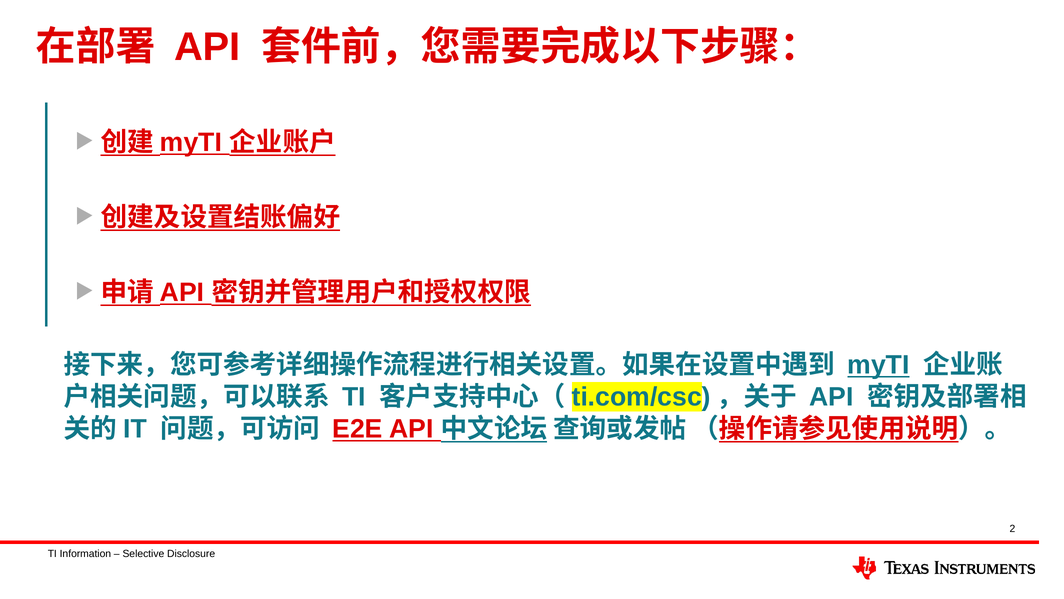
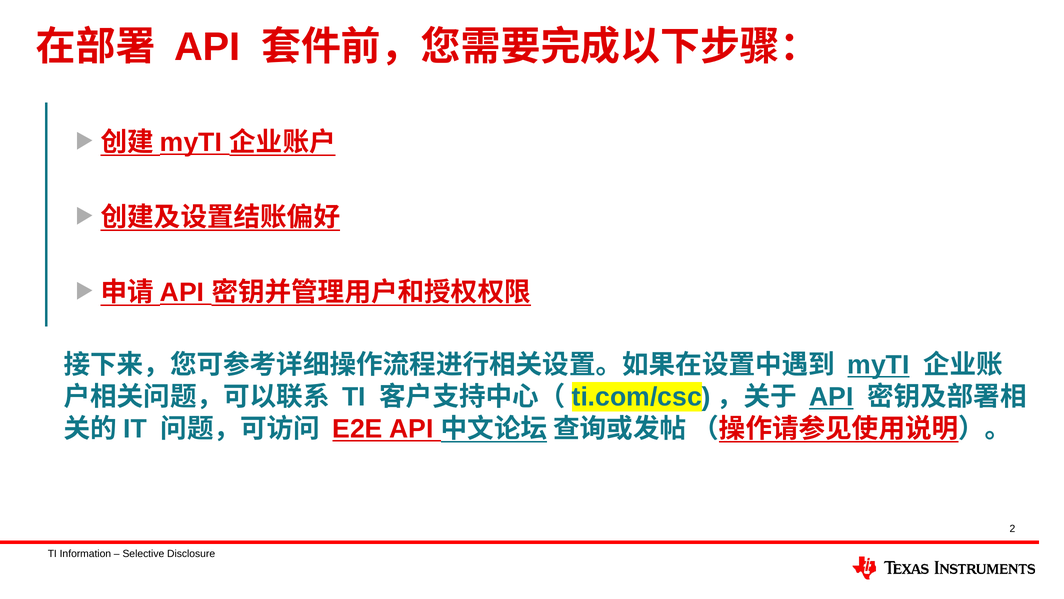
API at (831, 397) underline: none -> present
